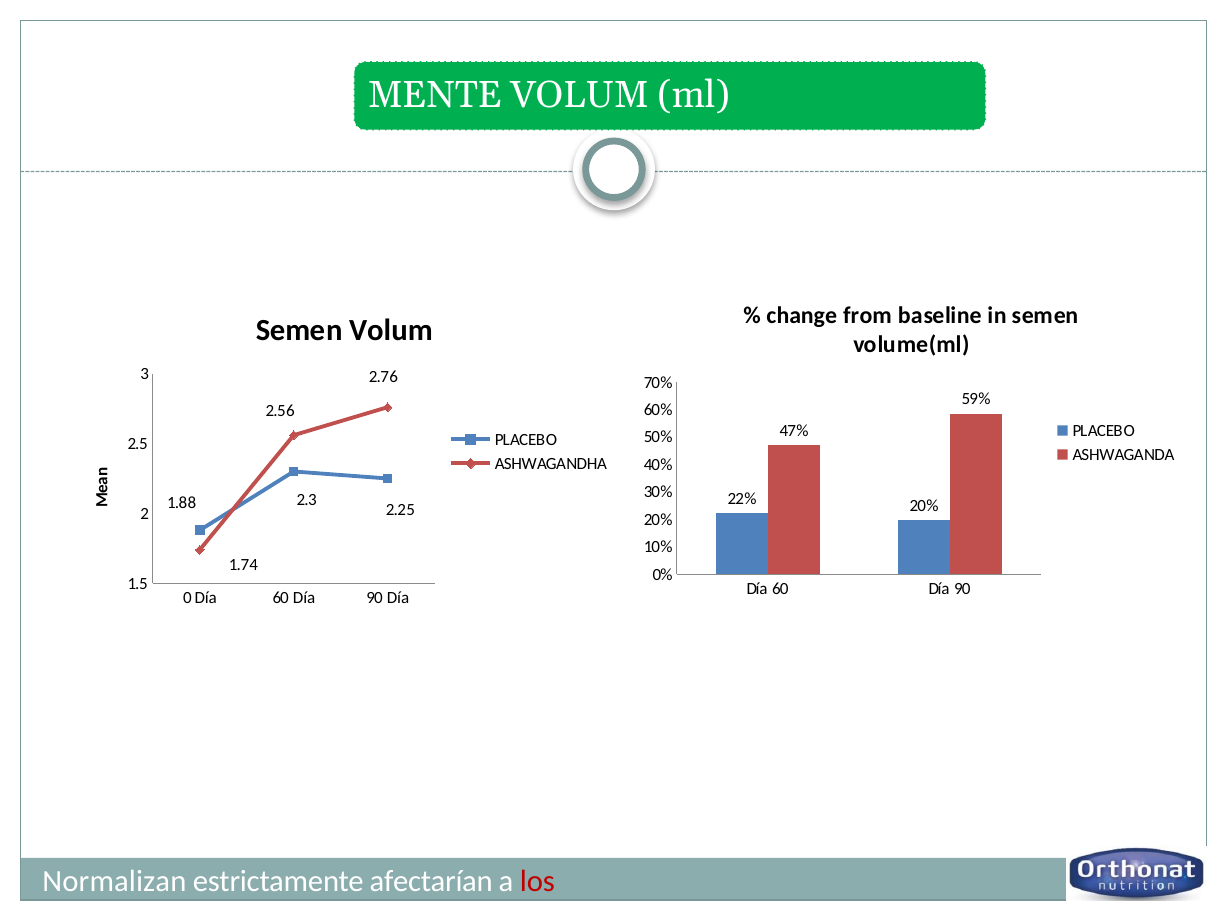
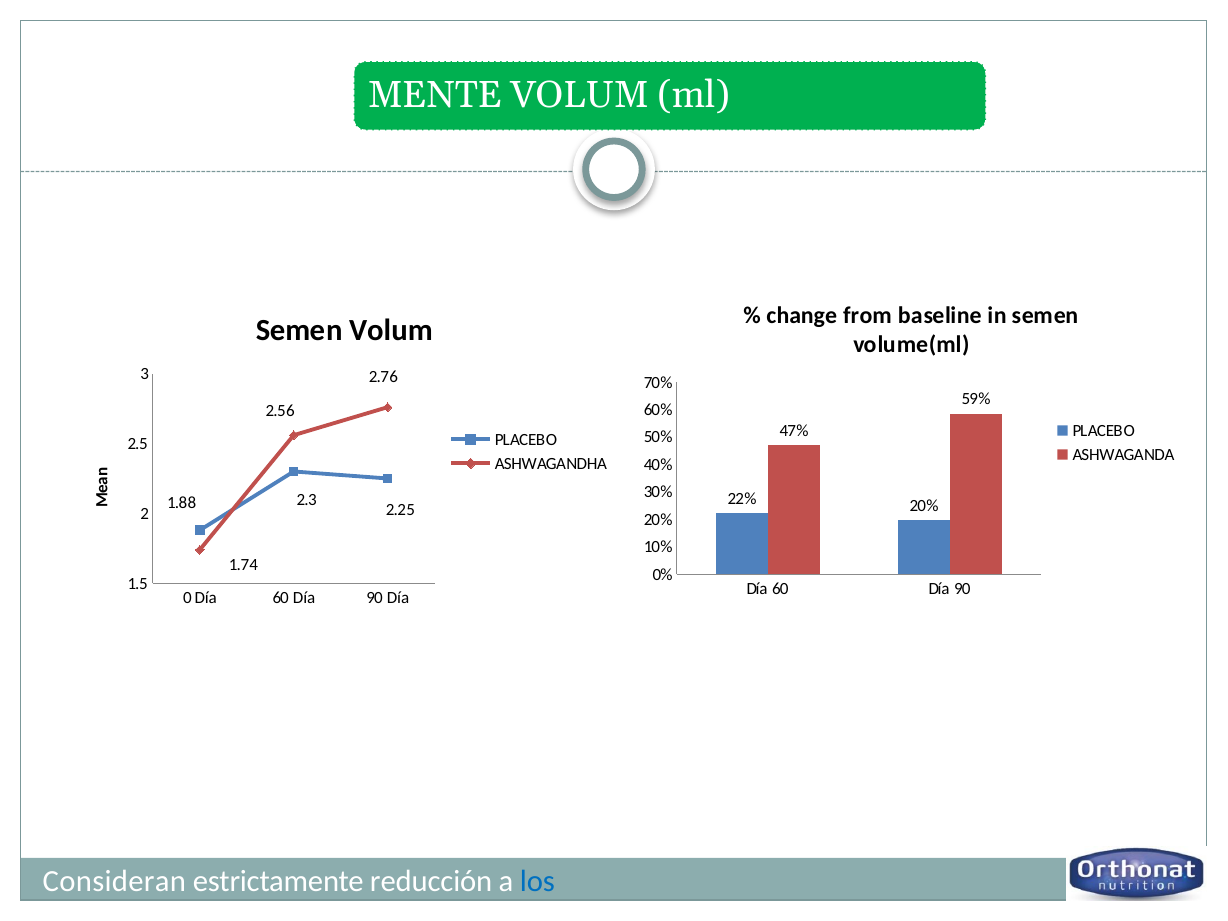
Normalizan: Normalizan -> Consideran
afectarían: afectarían -> reducción
los colour: red -> blue
